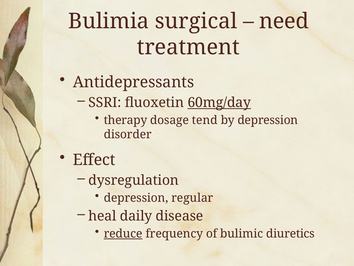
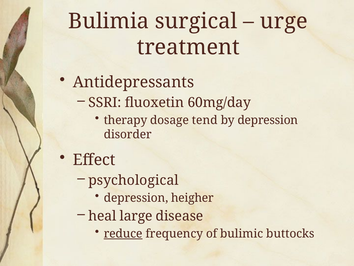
need: need -> urge
60mg/day underline: present -> none
dysregulation: dysregulation -> psychological
regular: regular -> heigher
daily: daily -> large
diuretics: diuretics -> buttocks
